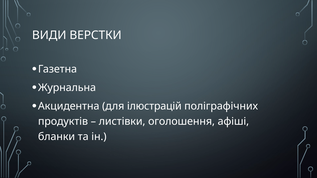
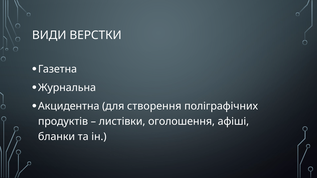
ілюстрацій: ілюстрацій -> створення
